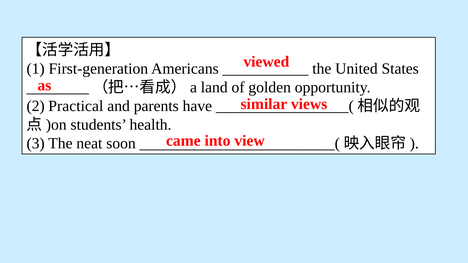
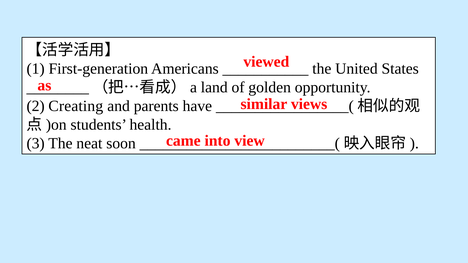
Practical: Practical -> Creating
